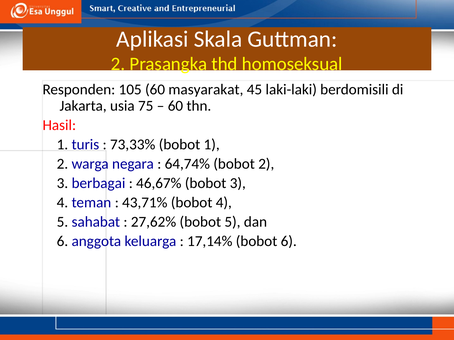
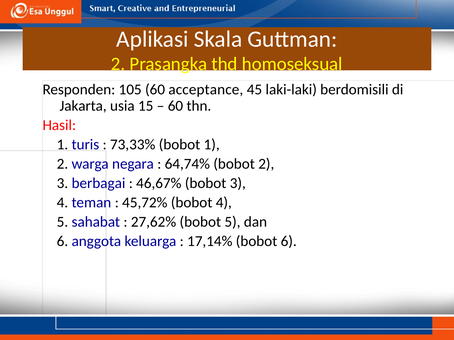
masyarakat: masyarakat -> acceptance
75: 75 -> 15
43,71%: 43,71% -> 45,72%
